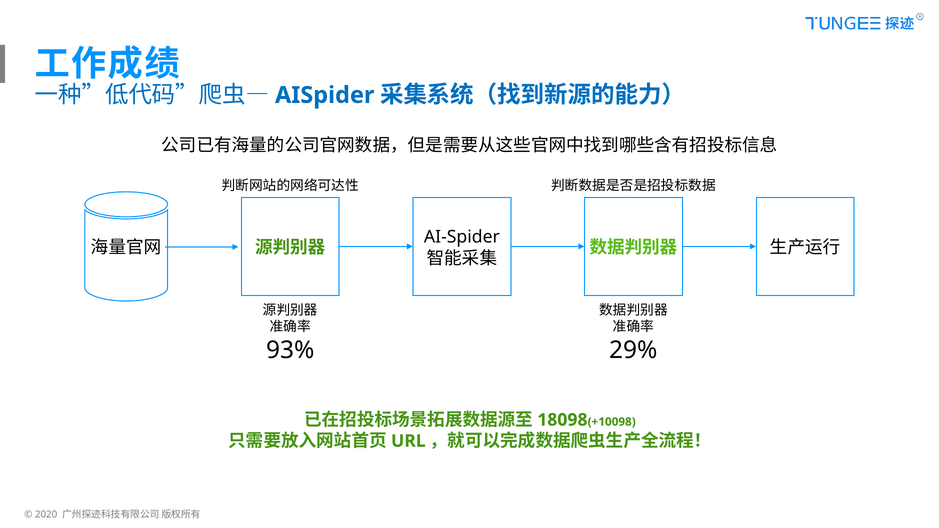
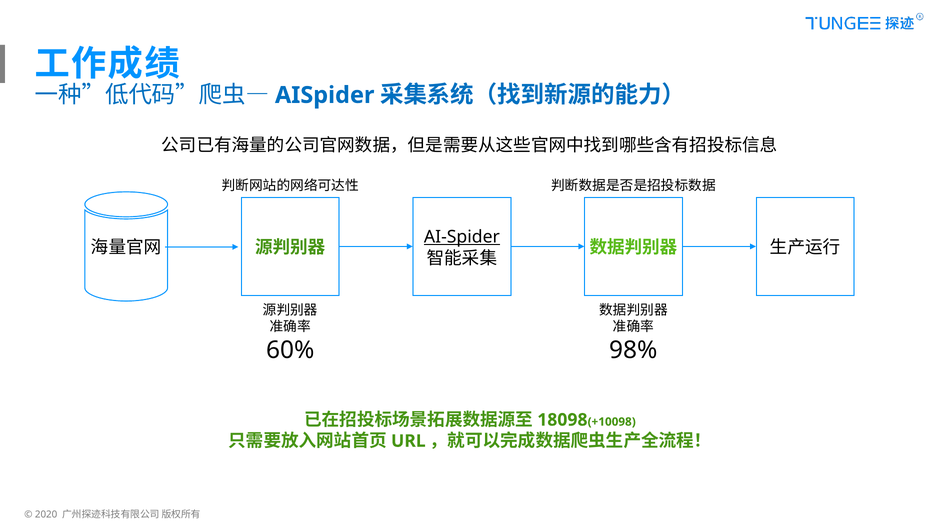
AI-Spider underline: none -> present
93%: 93% -> 60%
29%: 29% -> 98%
